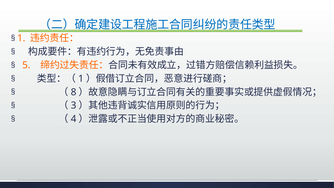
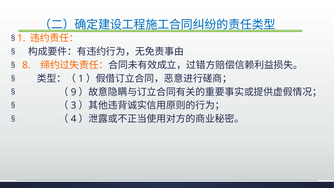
5: 5 -> 8
8: 8 -> 9
